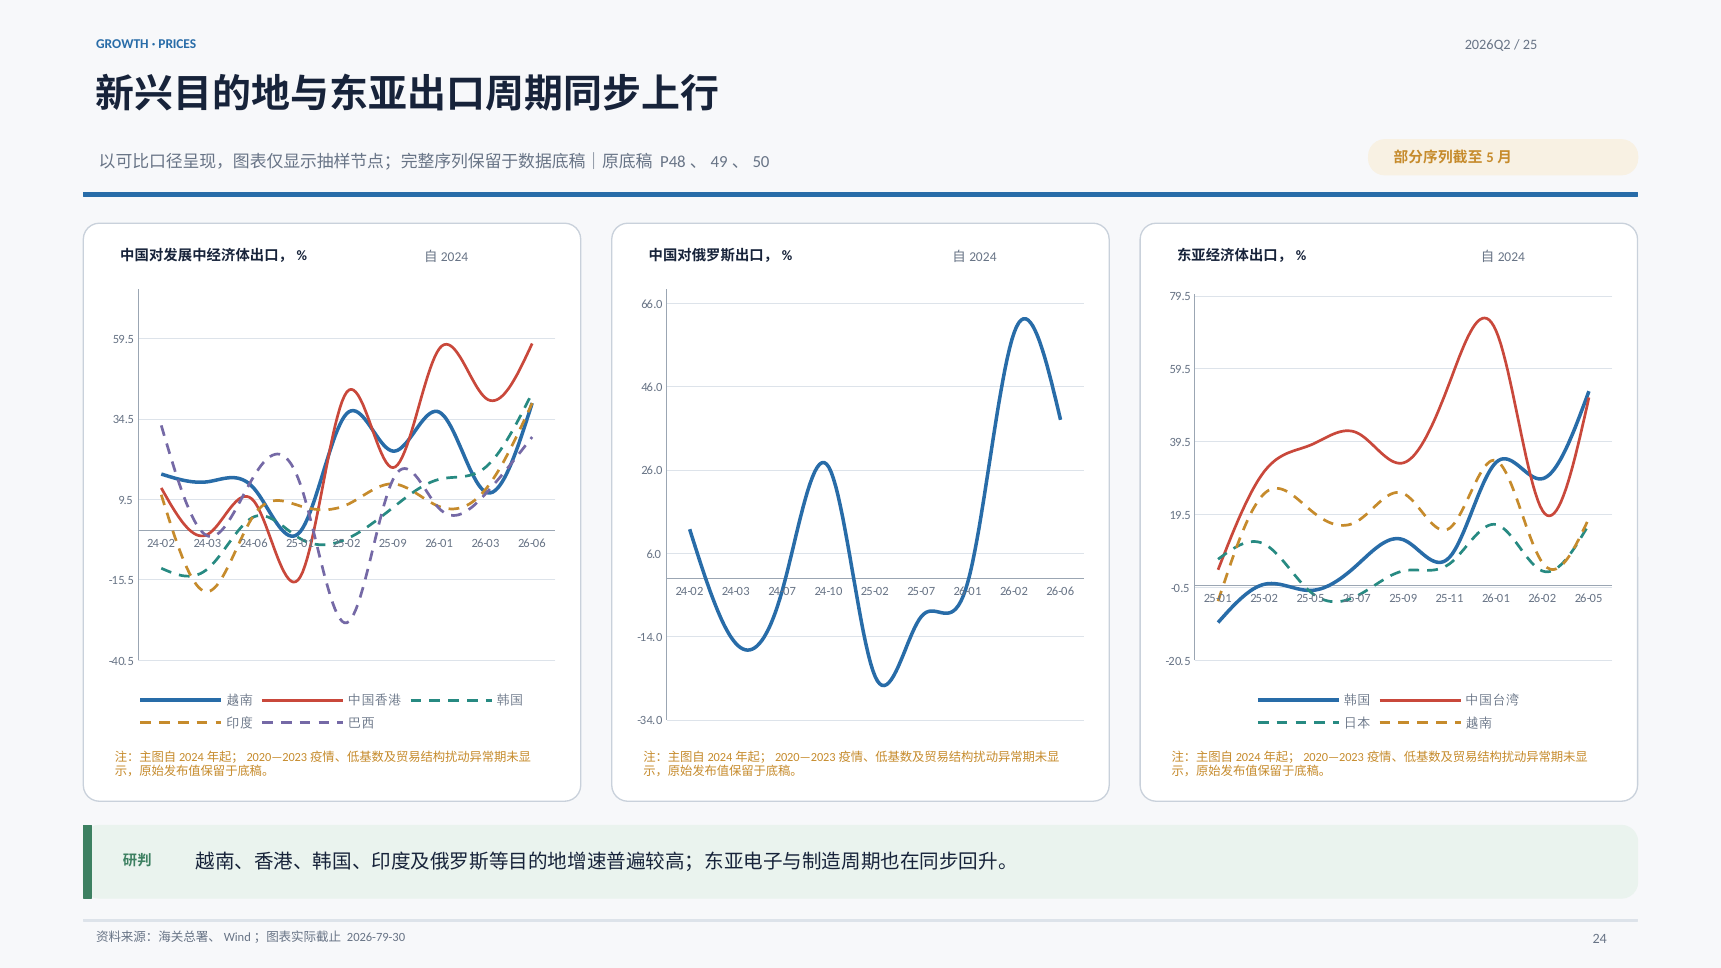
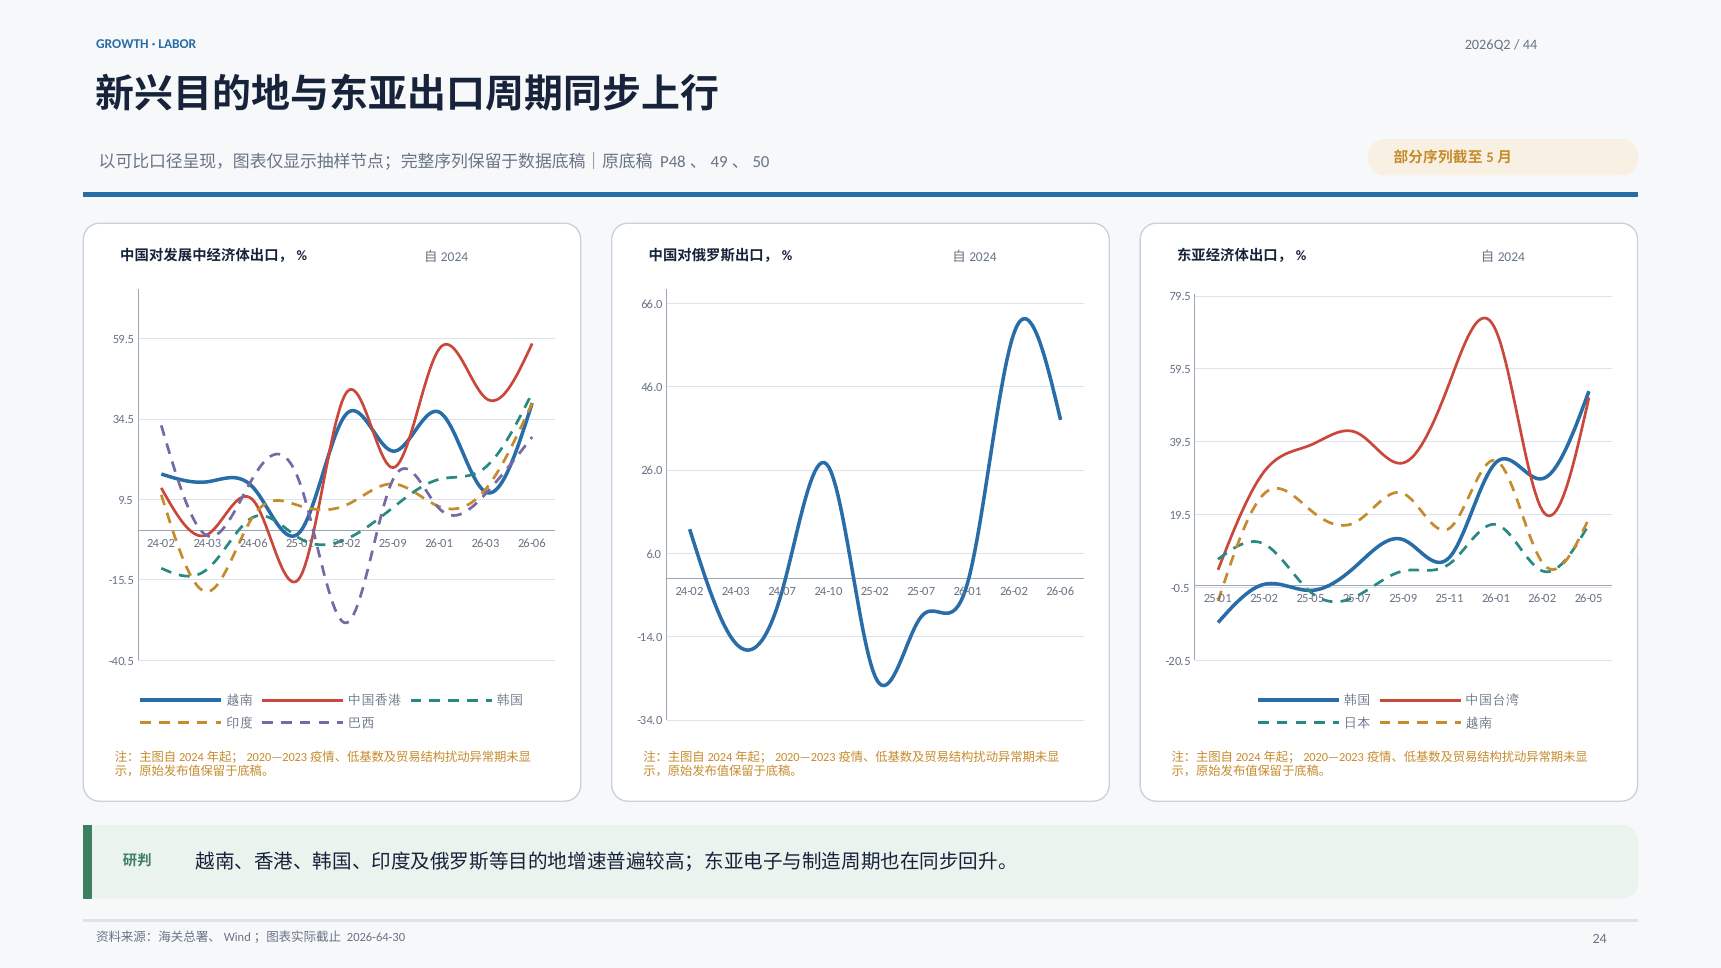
PRICES: PRICES -> LABOR
25: 25 -> 44
2026-79-30: 2026-79-30 -> 2026-64-30
